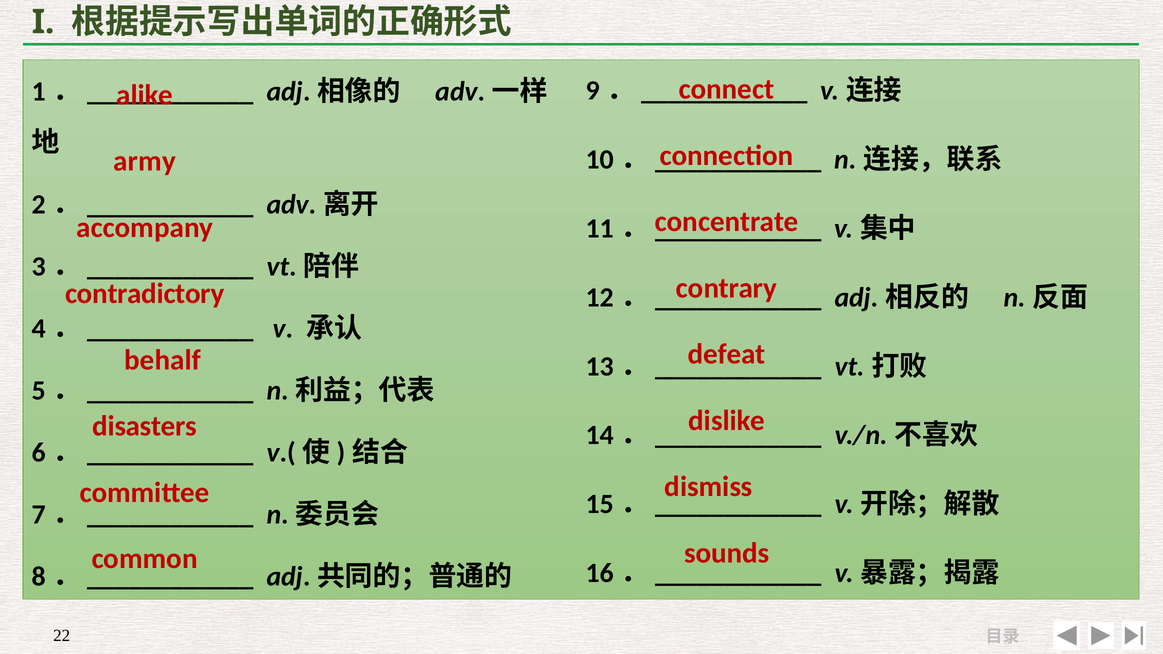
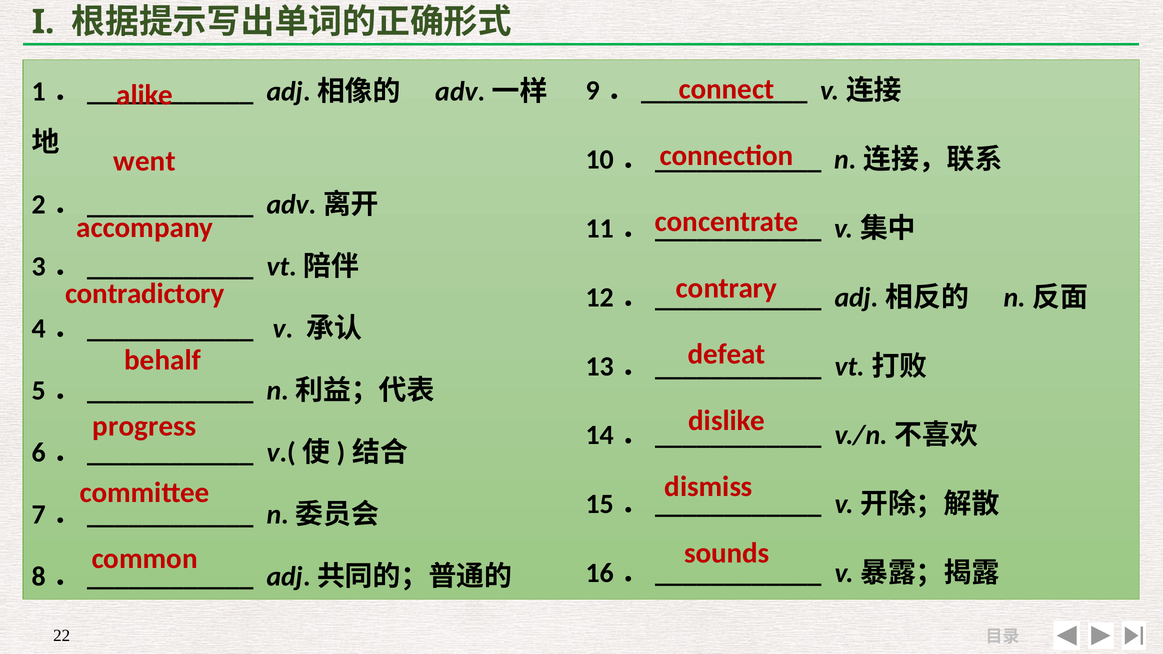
army: army -> went
disasters: disasters -> progress
